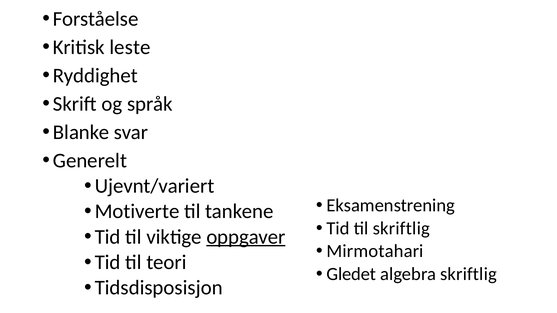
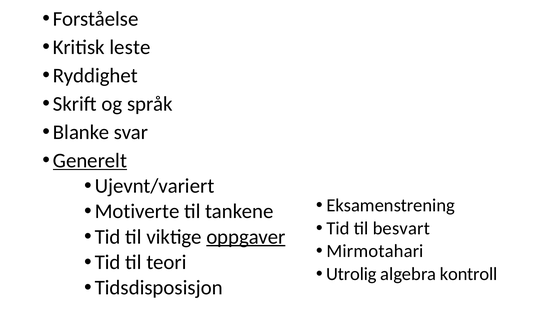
Generelt underline: none -> present
til skriftlig: skriftlig -> besvart
Gledet: Gledet -> Utrolig
algebra skriftlig: skriftlig -> kontroll
